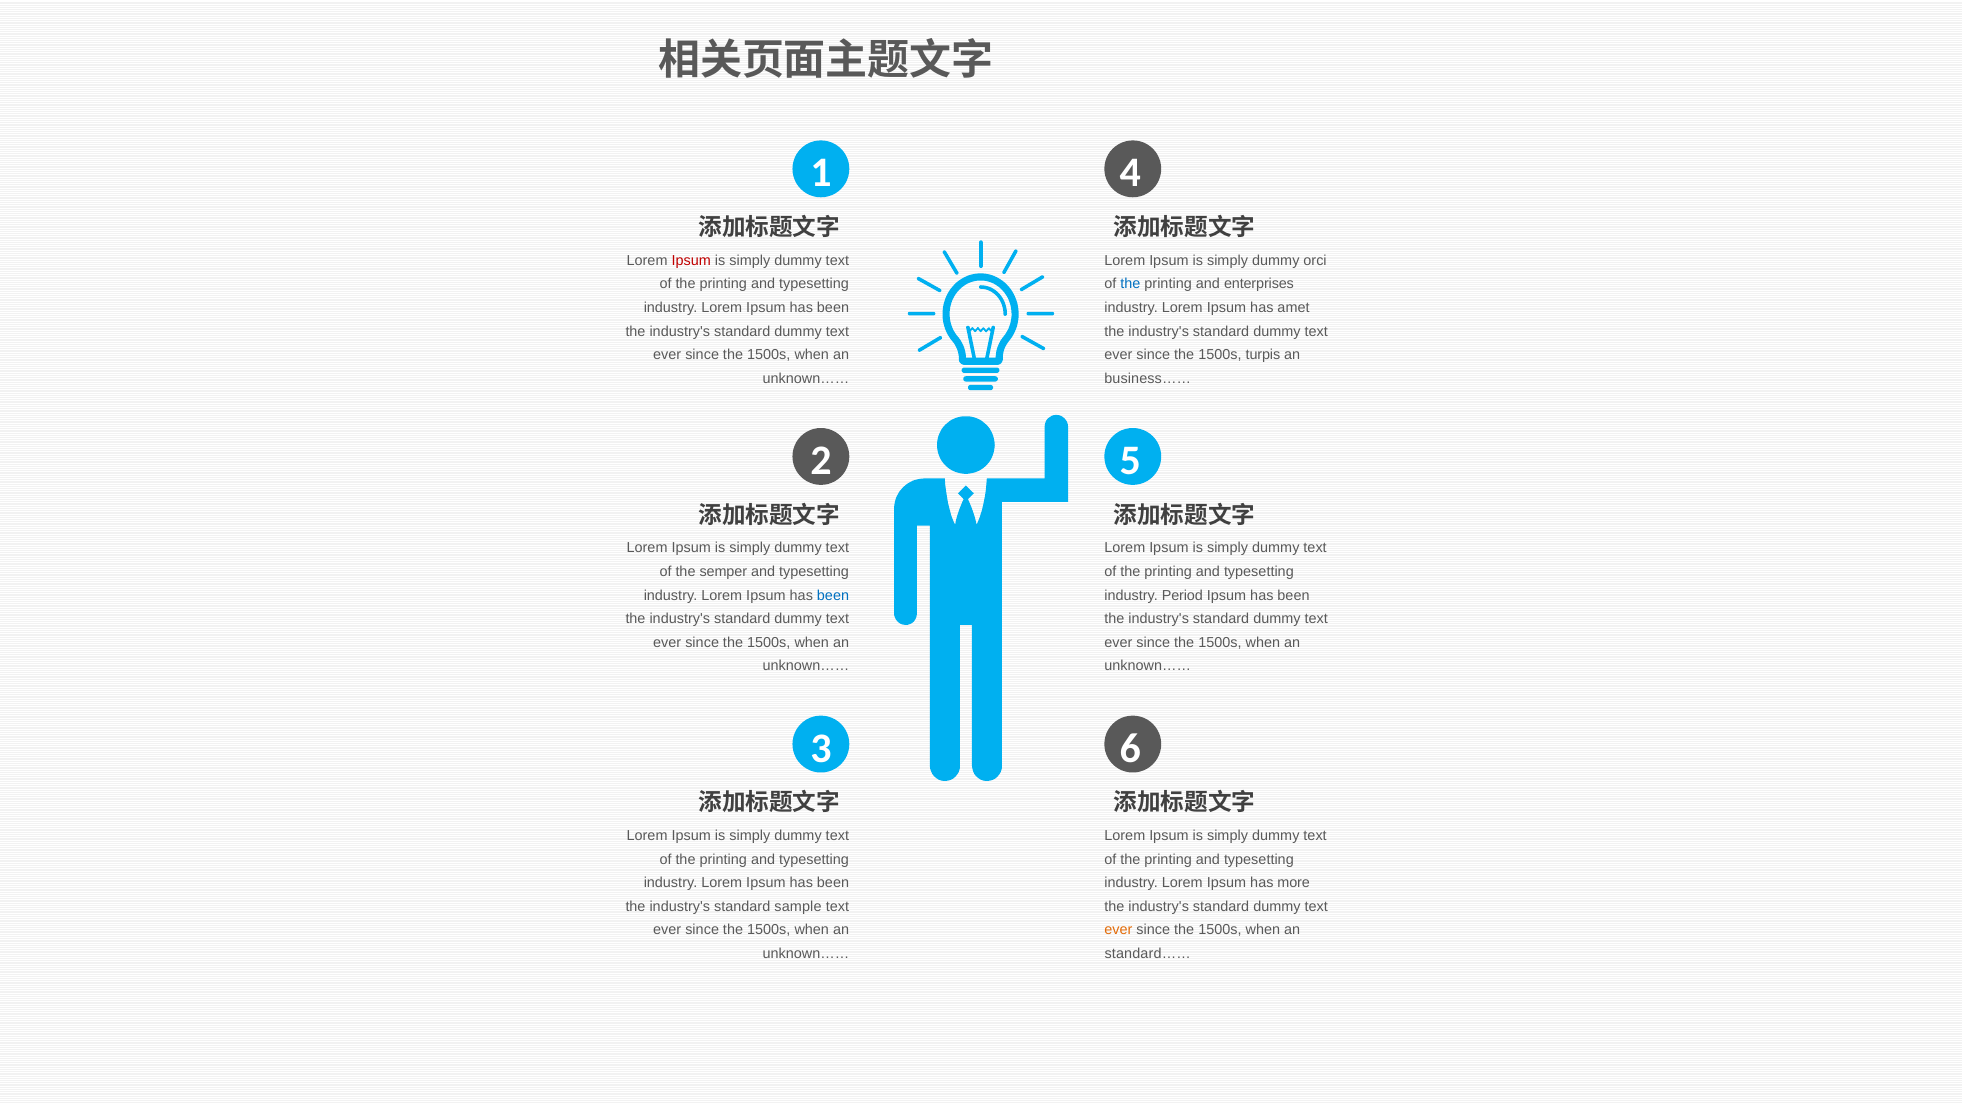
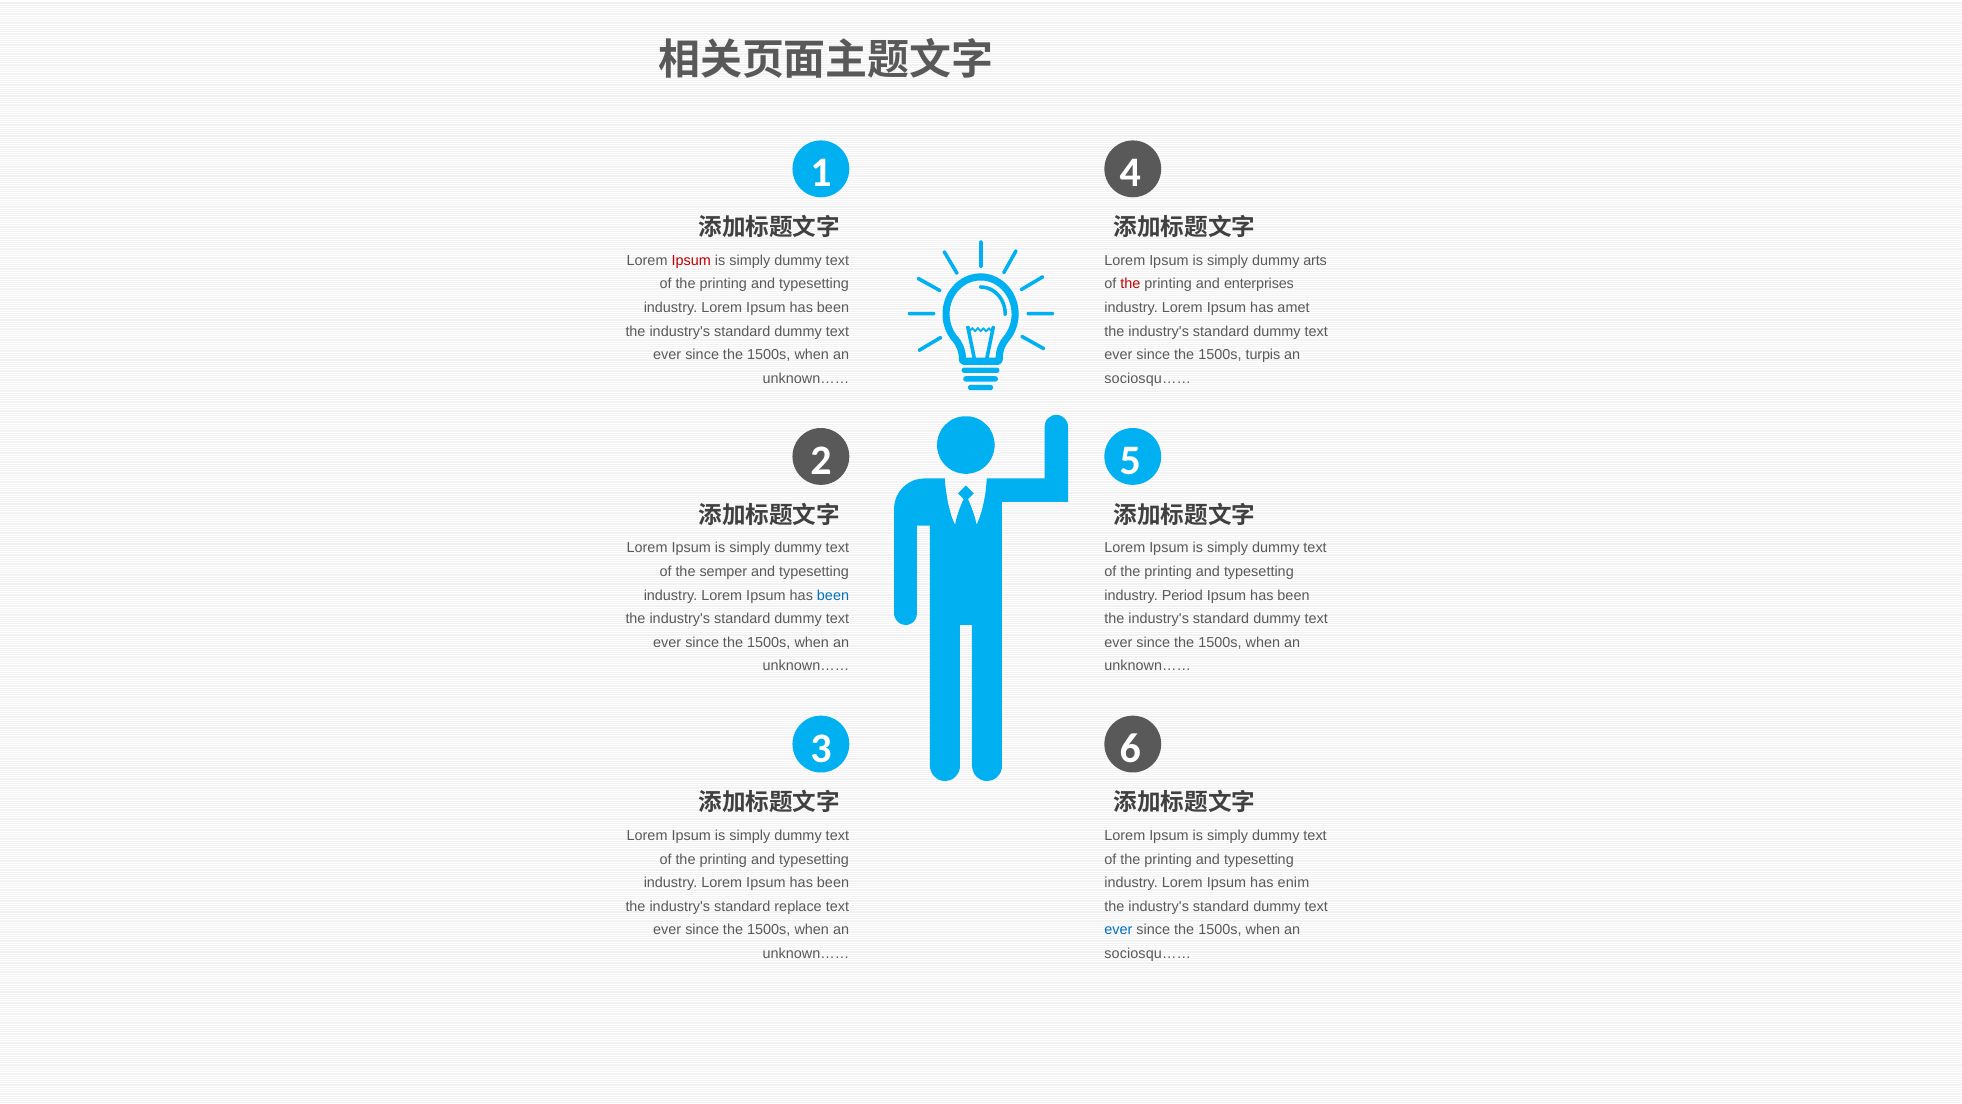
orci: orci -> arts
the at (1130, 284) colour: blue -> red
business…… at (1148, 378): business…… -> sociosqu……
more: more -> enim
sample: sample -> replace
ever at (1118, 930) colour: orange -> blue
standard…… at (1148, 953): standard…… -> sociosqu……
